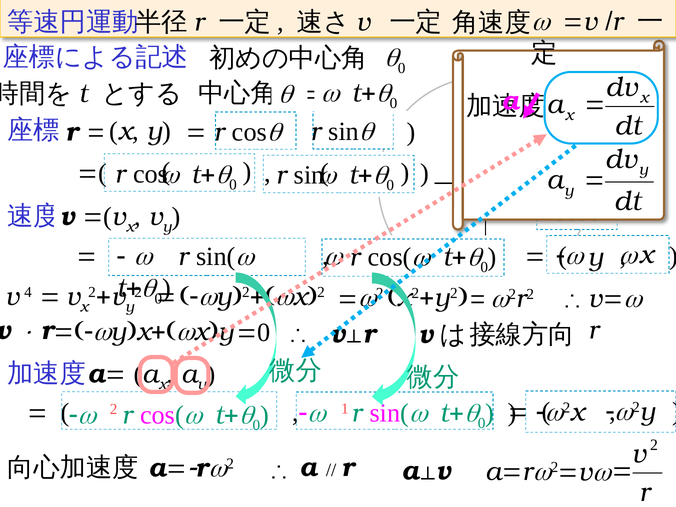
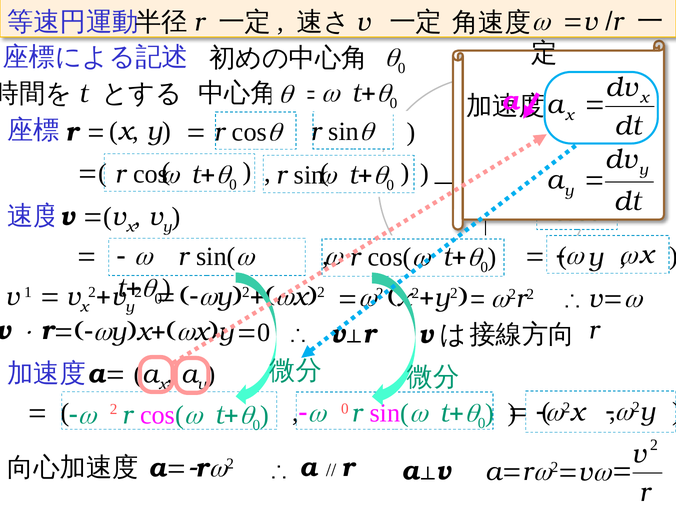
4: 4 -> 1
2 1: 1 -> 0
